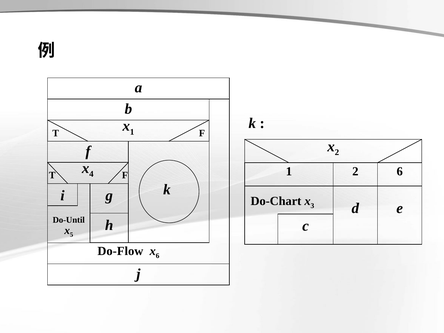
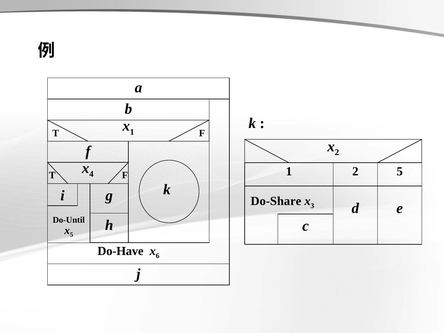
2 6: 6 -> 5
Do-Chart: Do-Chart -> Do-Share
Do-Flow: Do-Flow -> Do-Have
